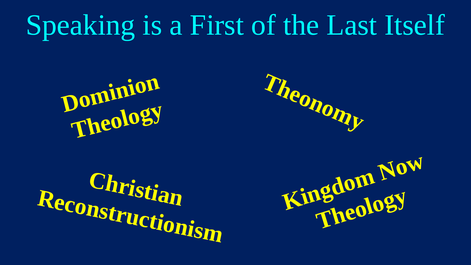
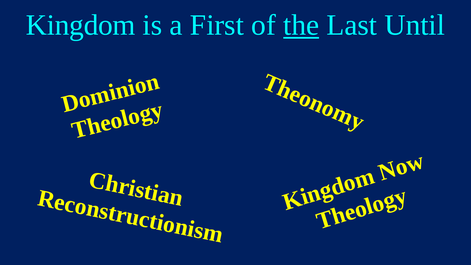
Speaking: Speaking -> Kingdom
the underline: none -> present
Itself: Itself -> Until
